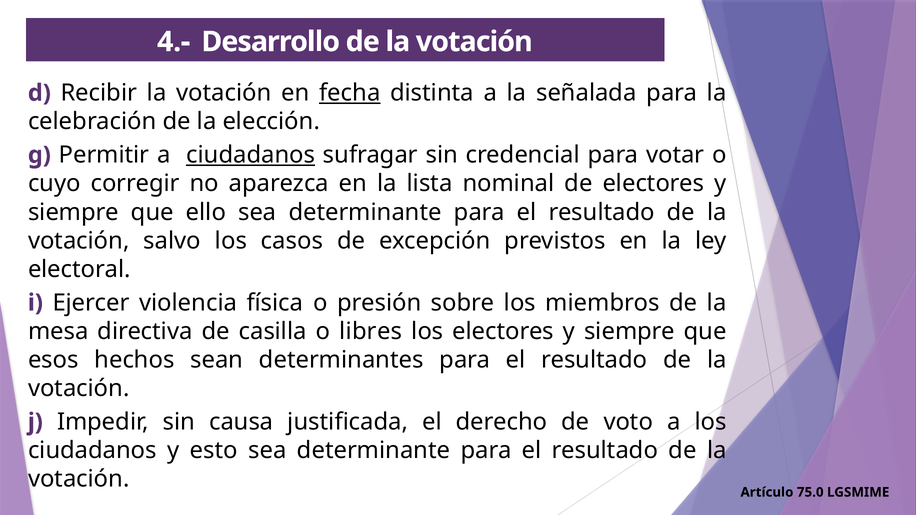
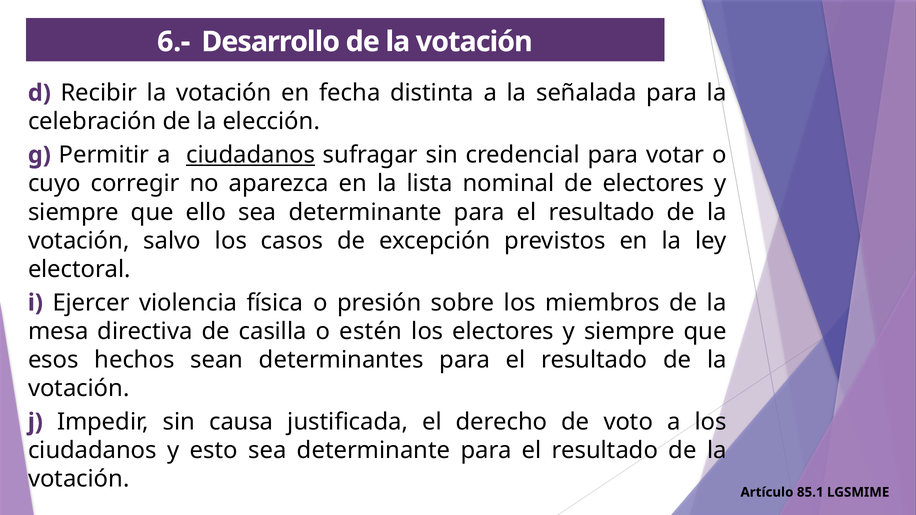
4.-: 4.- -> 6.-
fecha underline: present -> none
libres: libres -> estén
75.0: 75.0 -> 85.1
